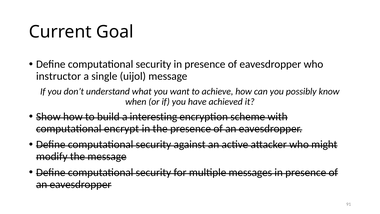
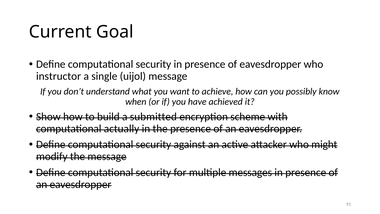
interesting: interesting -> submitted
encrypt: encrypt -> actually
